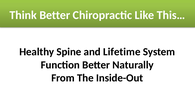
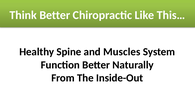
Lifetime: Lifetime -> Muscles
